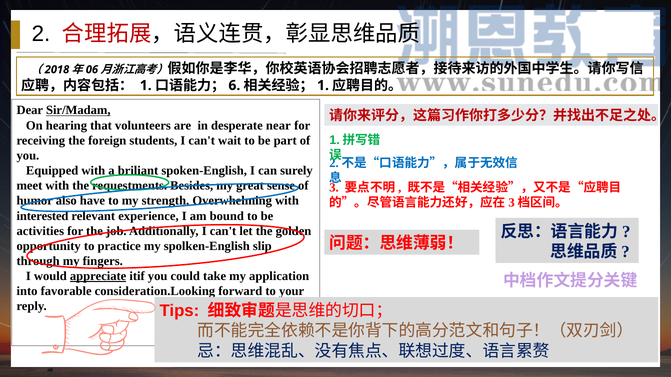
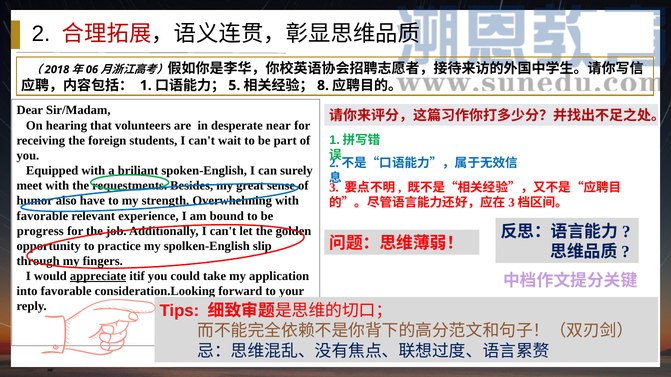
6: 6 -> 5
1 at (323, 86): 1 -> 8
Sir/Madam underline: present -> none
interested at (43, 216): interested -> favorable
activities: activities -> progress
